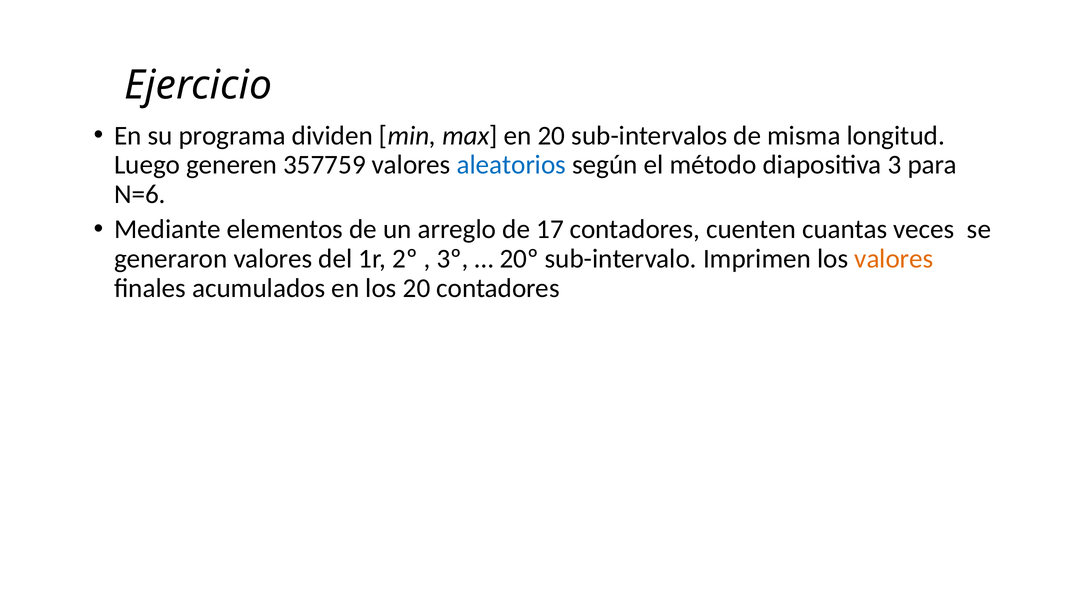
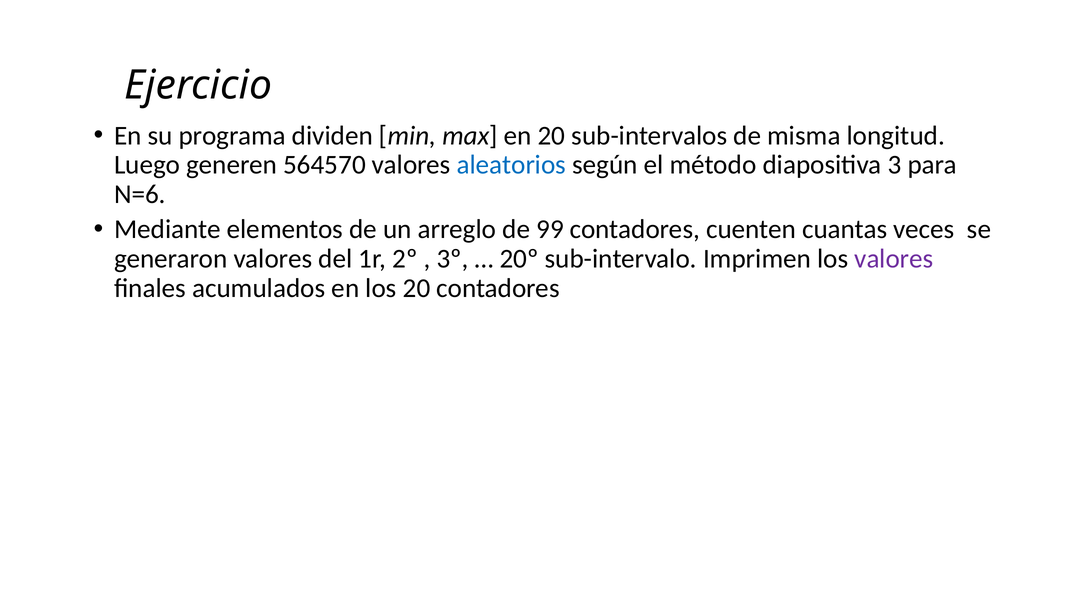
357759: 357759 -> 564570
17: 17 -> 99
valores at (894, 258) colour: orange -> purple
